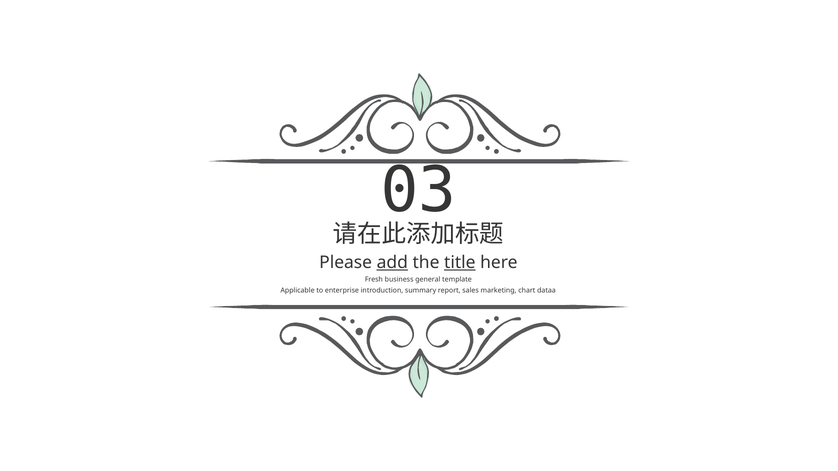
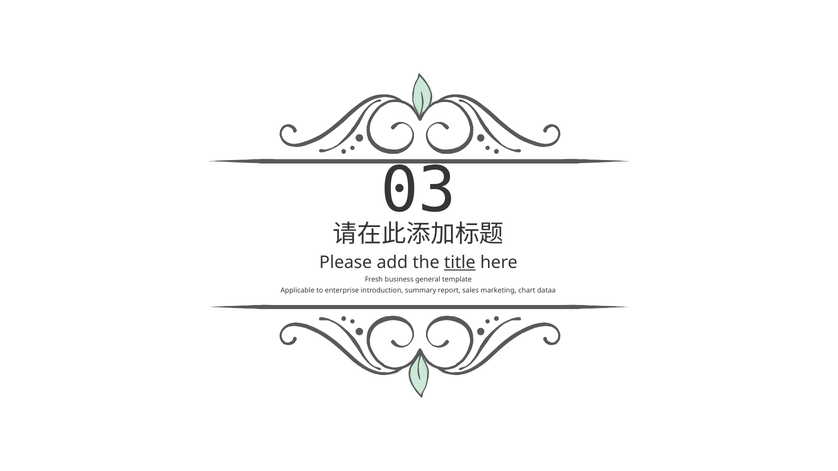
add underline: present -> none
